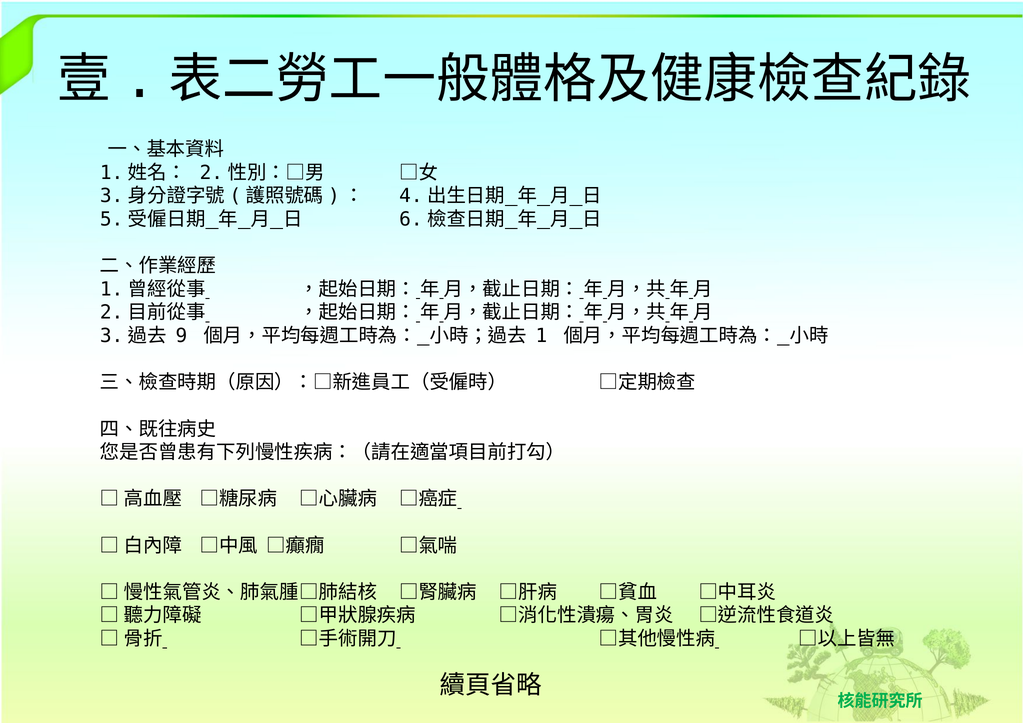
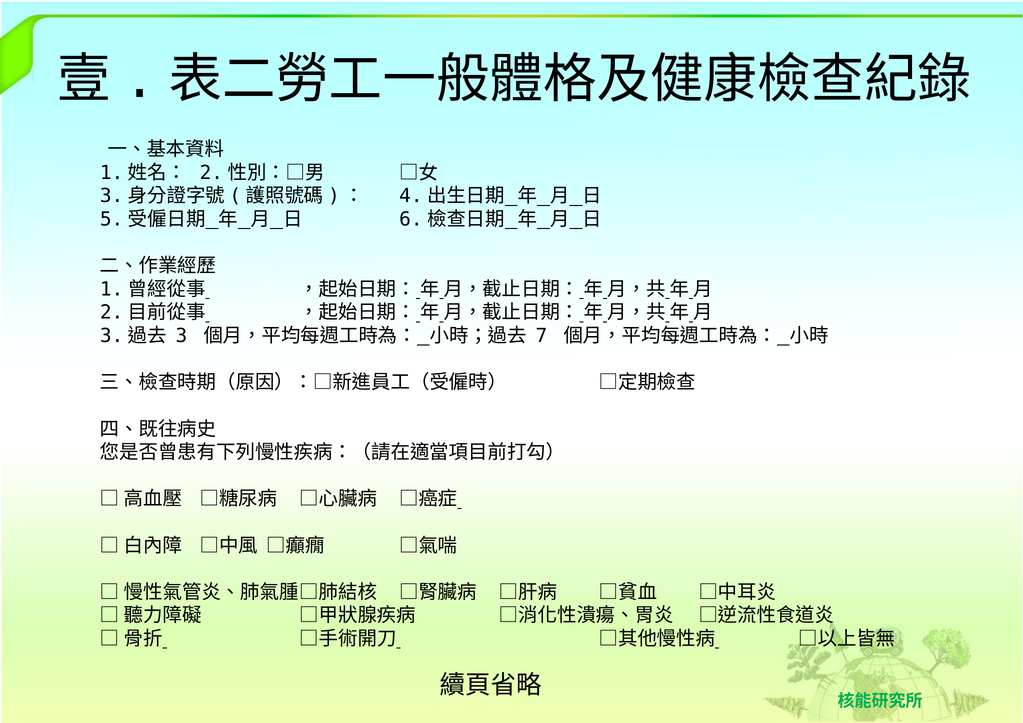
9: 9 -> 3
1: 1 -> 7
